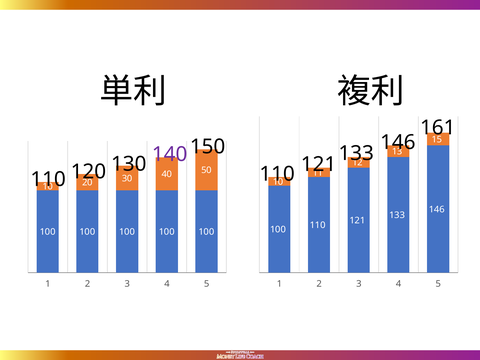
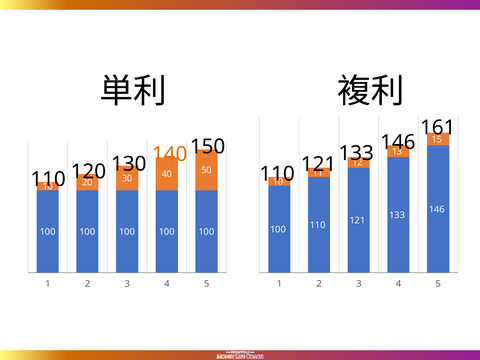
140 colour: purple -> orange
